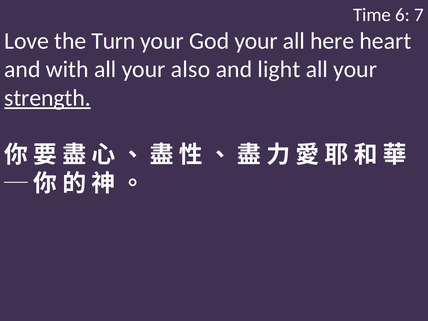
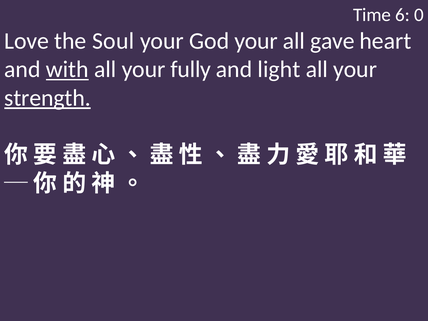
7: 7 -> 0
Turn: Turn -> Soul
here: here -> gave
with underline: none -> present
also: also -> fully
